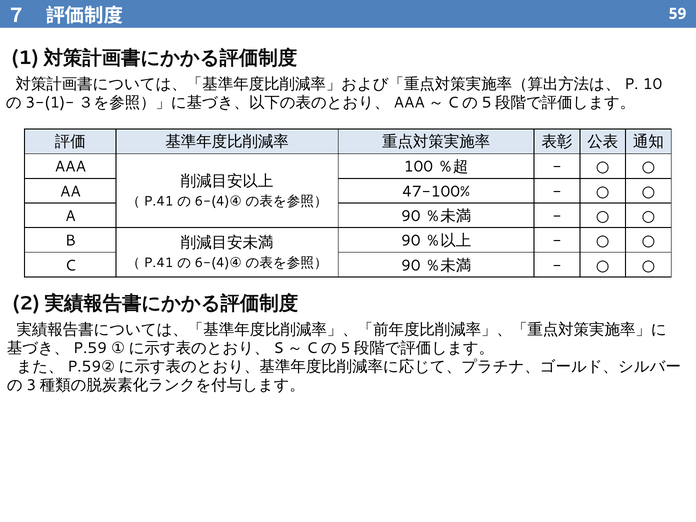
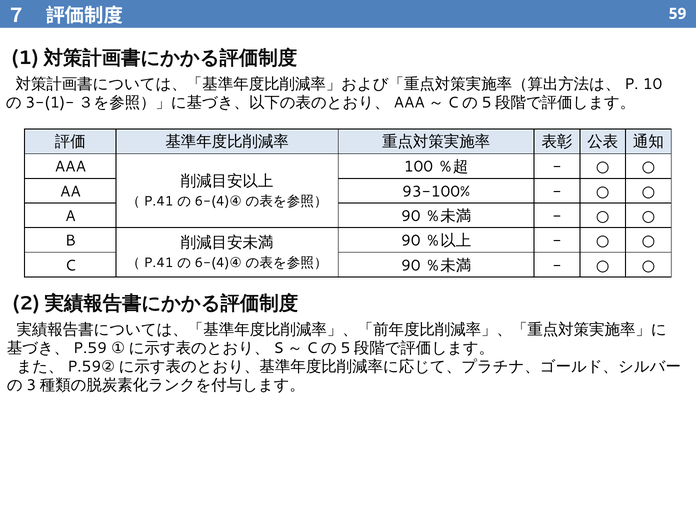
47-100%: 47-100% -> 93-100%
